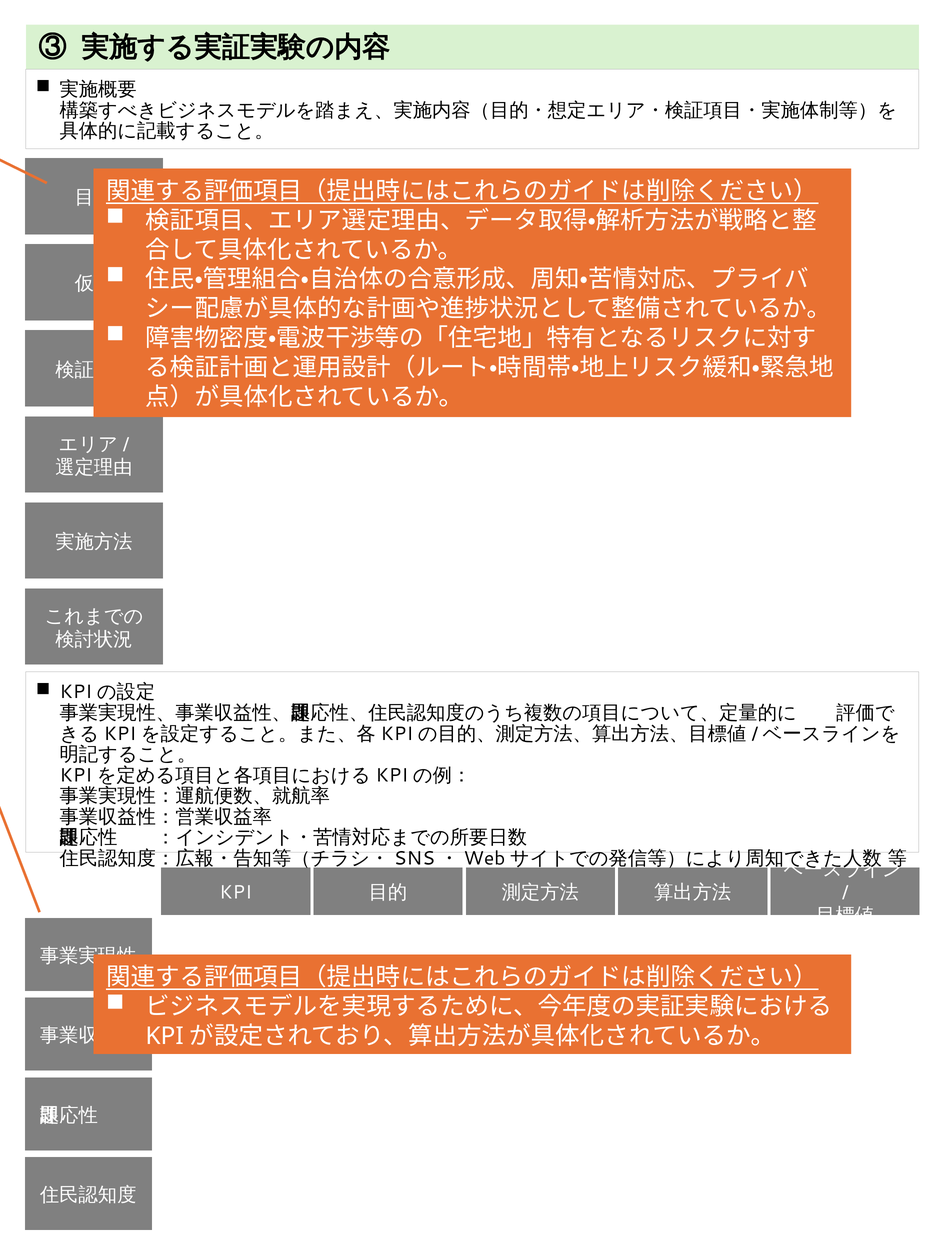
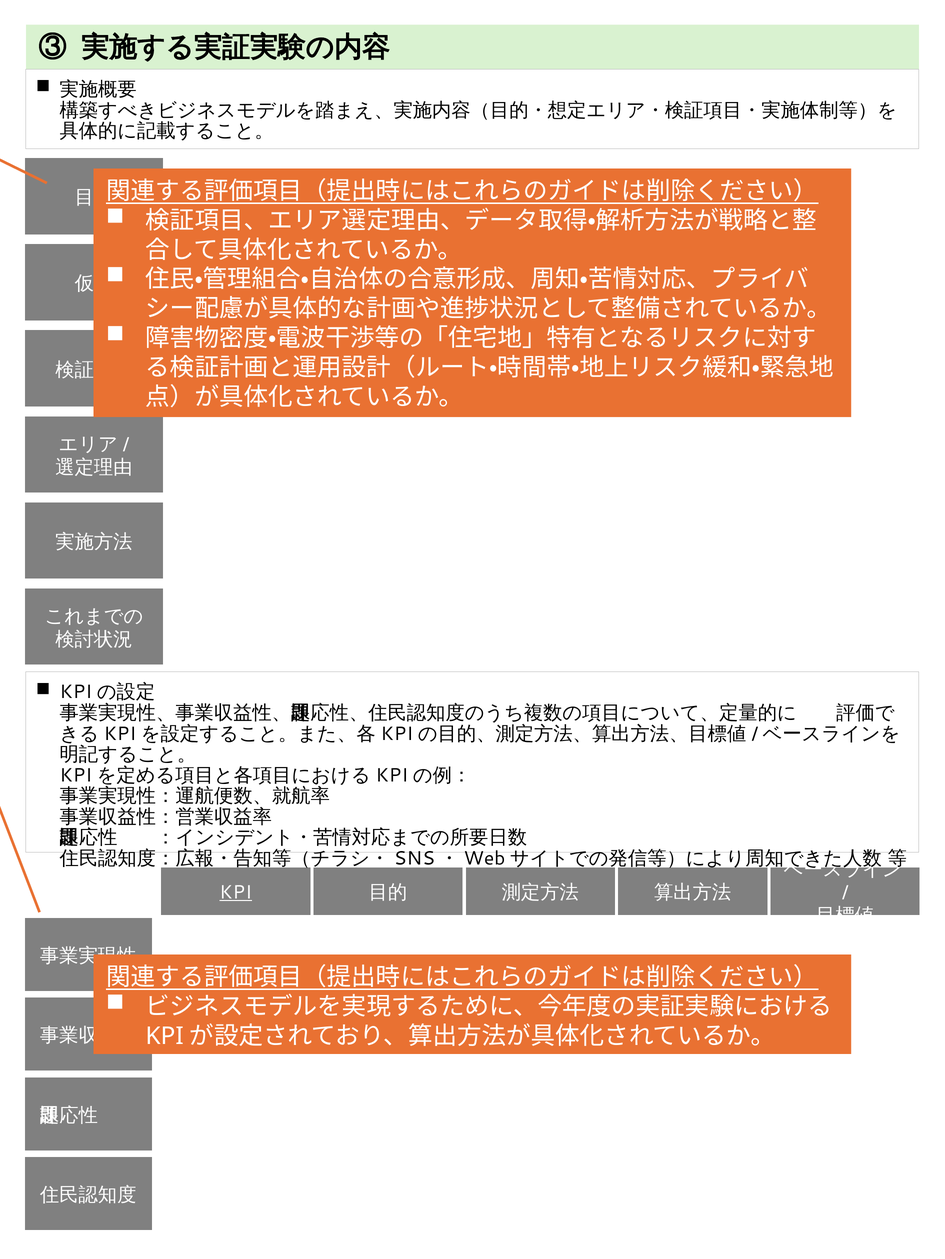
KPI underline: none -> present
